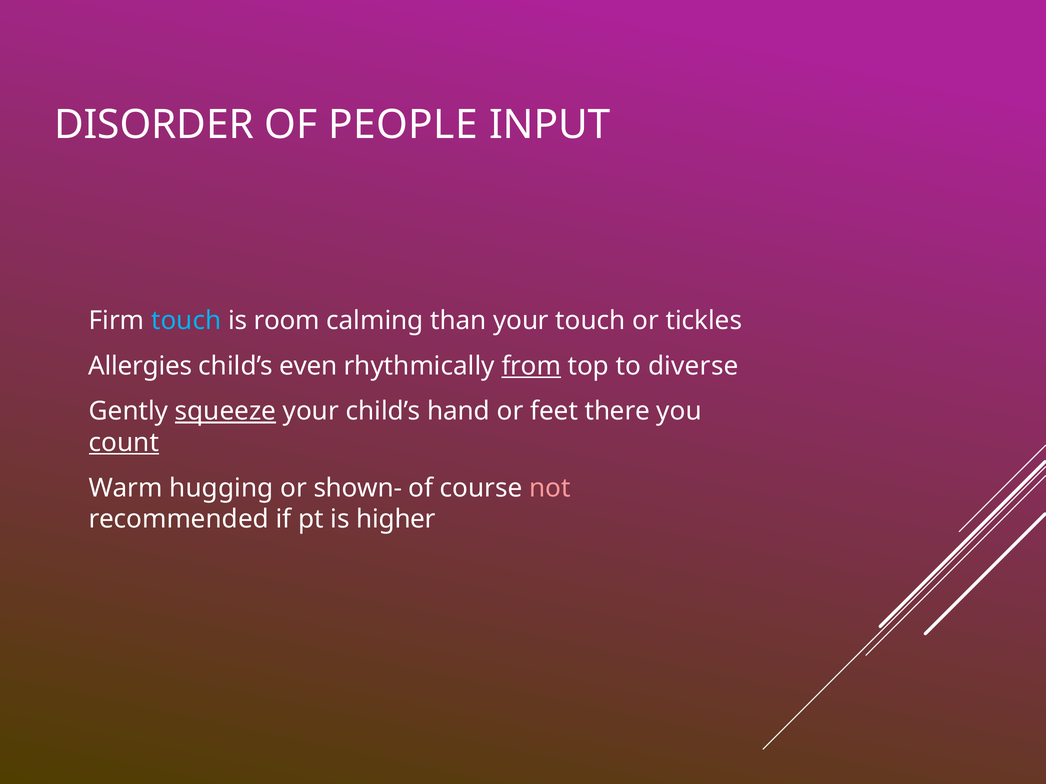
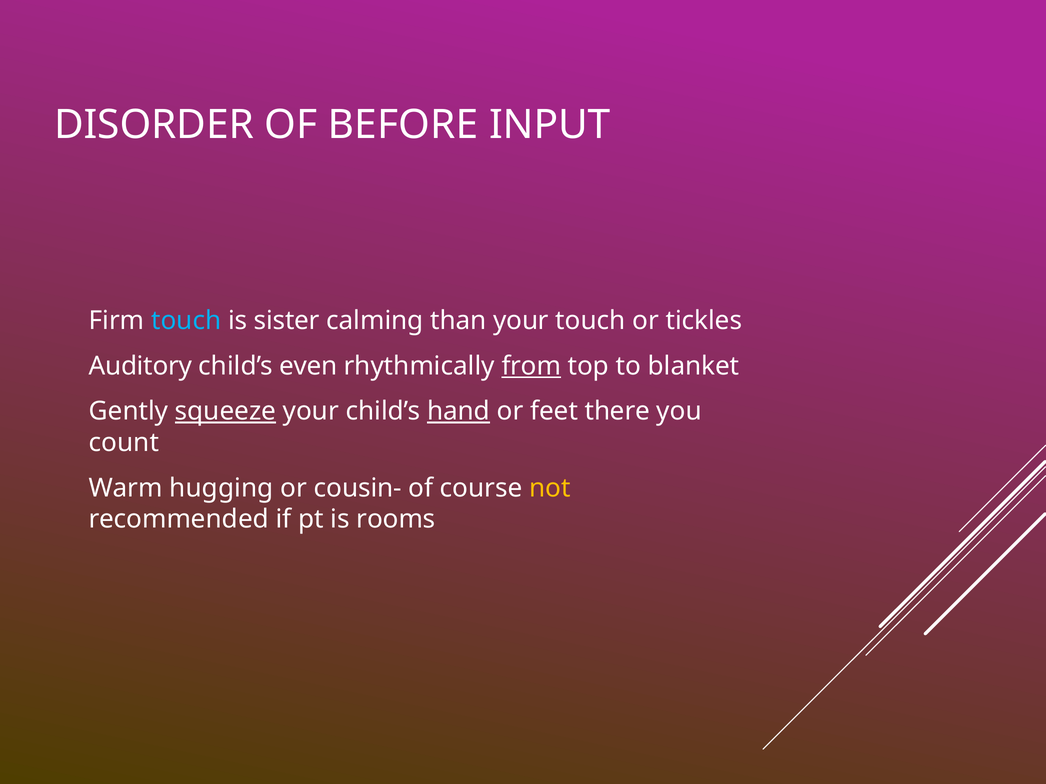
PEOPLE: PEOPLE -> BEFORE
room: room -> sister
Allergies: Allergies -> Auditory
diverse: diverse -> blanket
hand underline: none -> present
count underline: present -> none
shown-: shown- -> cousin-
not colour: pink -> yellow
higher: higher -> rooms
